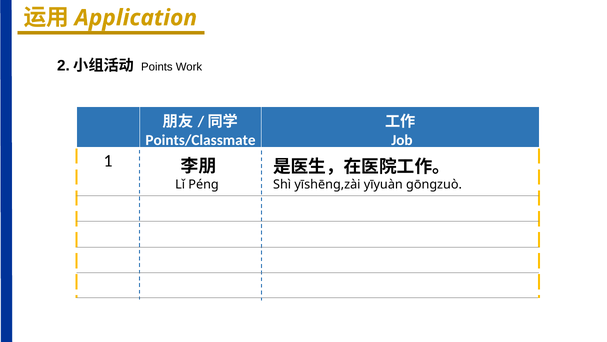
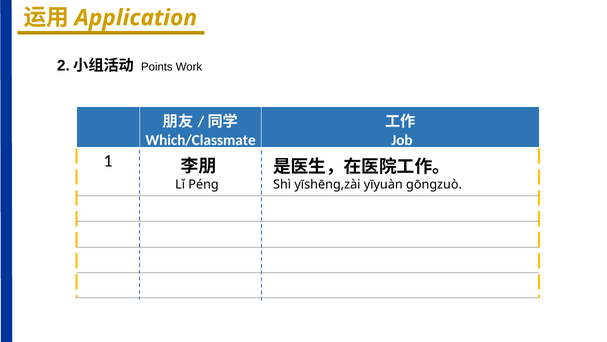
Points/Classmate: Points/Classmate -> Which/Classmate
